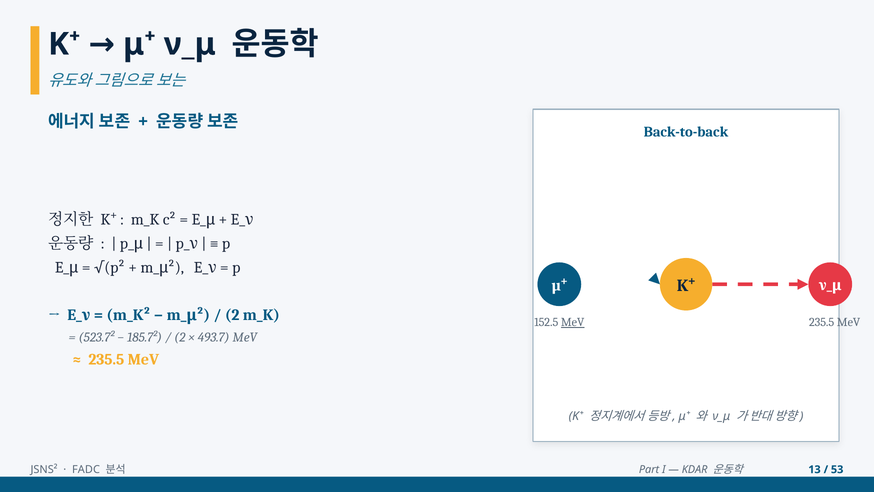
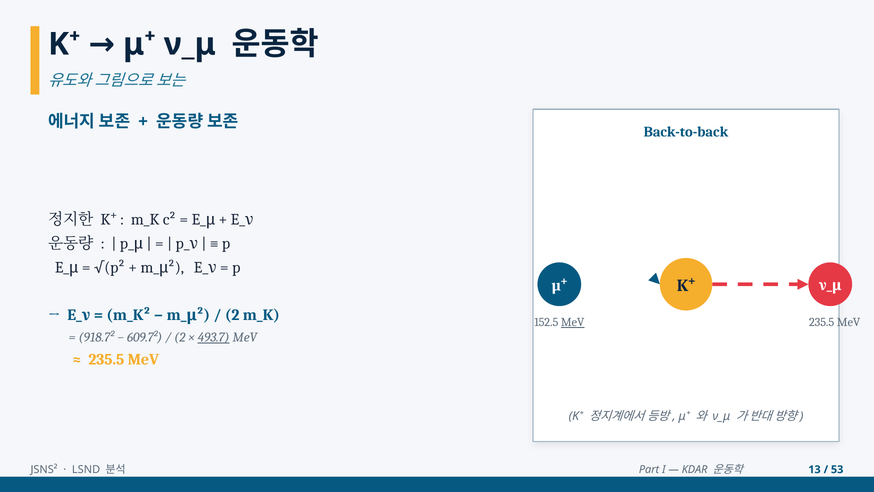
523.7²: 523.7² -> 918.7²
185.7²: 185.7² -> 609.7²
493.7 underline: none -> present
FADC: FADC -> LSND
